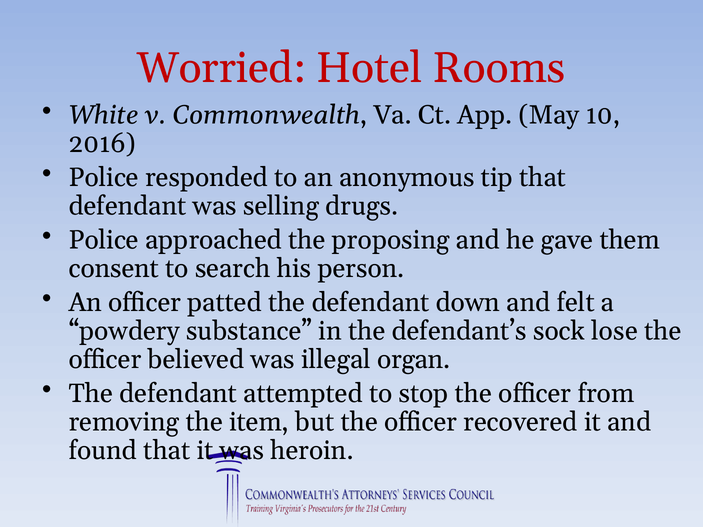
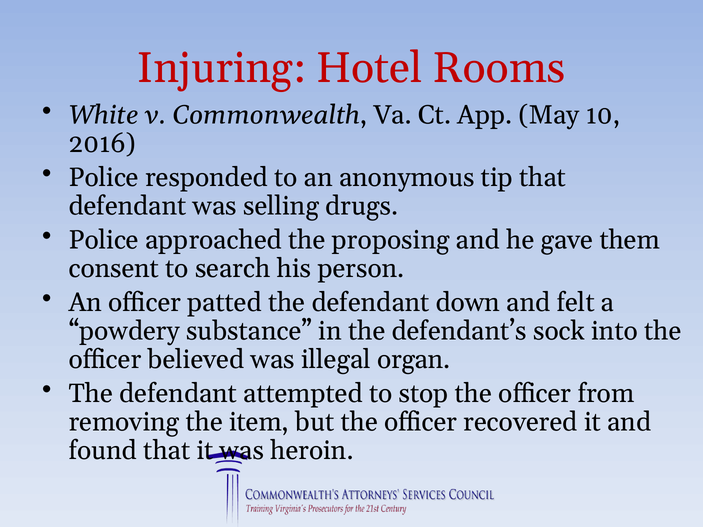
Worried: Worried -> Injuring
lose: lose -> into
